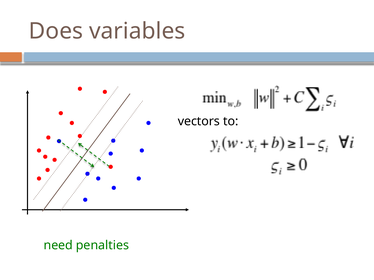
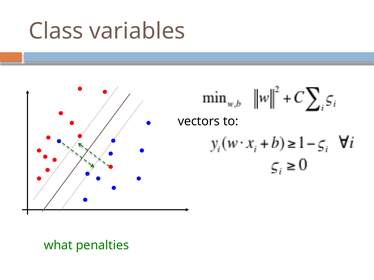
Does: Does -> Class
need: need -> what
